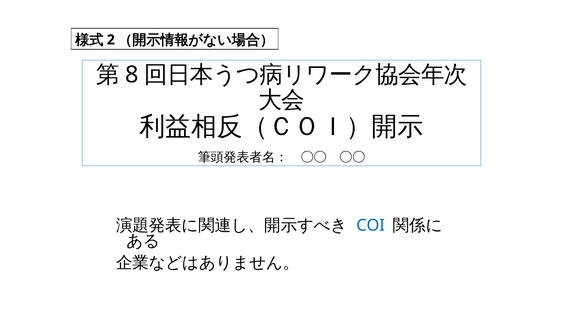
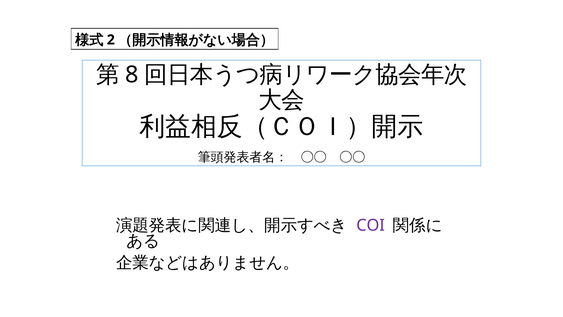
COI colour: blue -> purple
